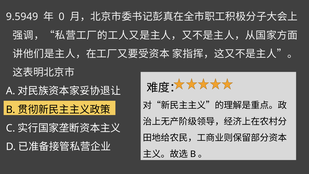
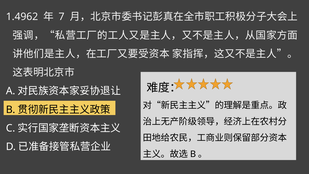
9.5949: 9.5949 -> 1.4962
0: 0 -> 7
